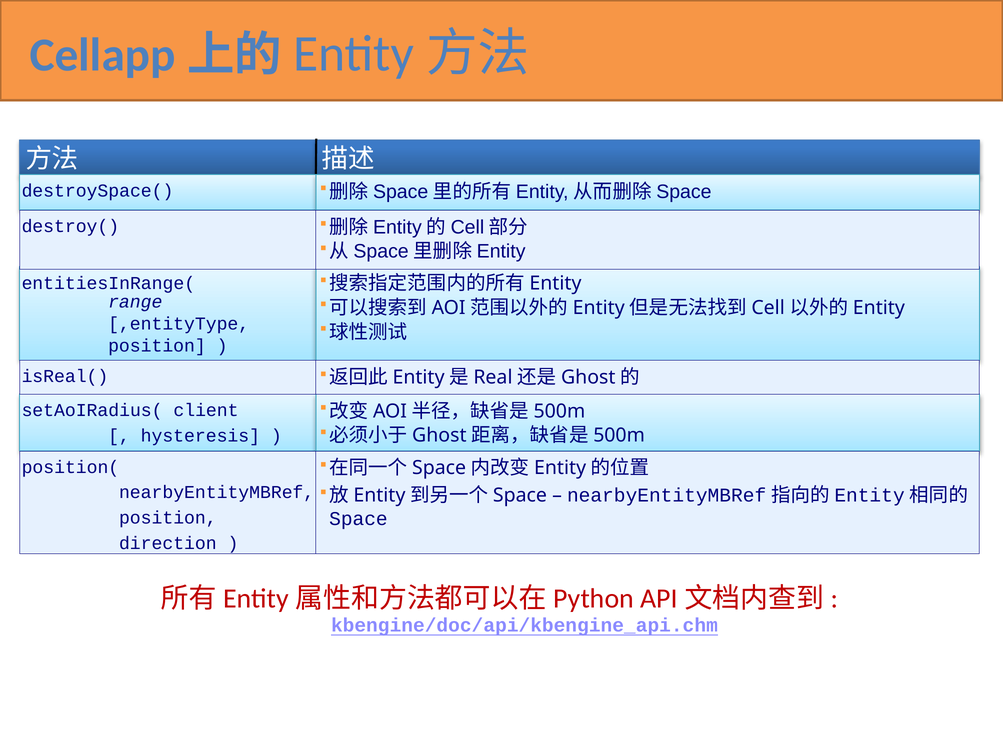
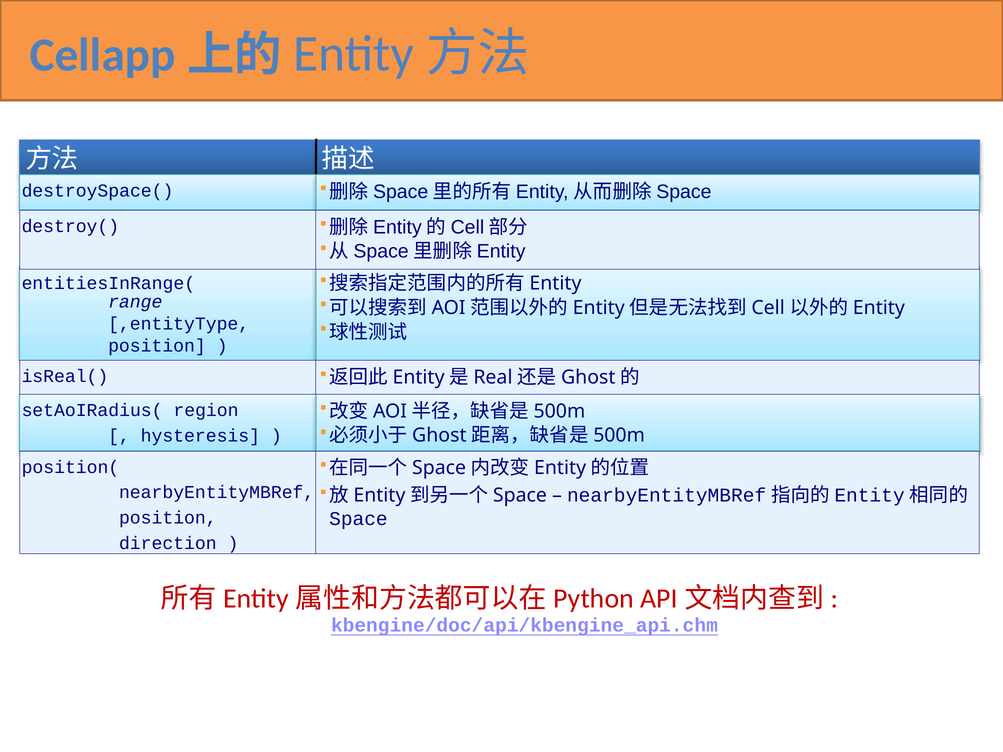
client: client -> region
